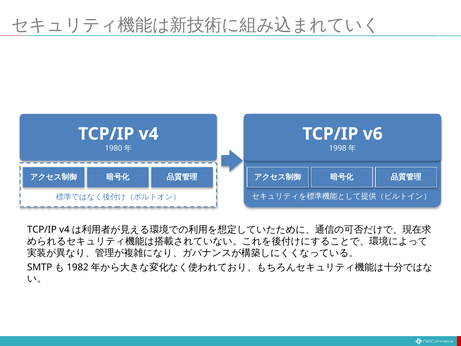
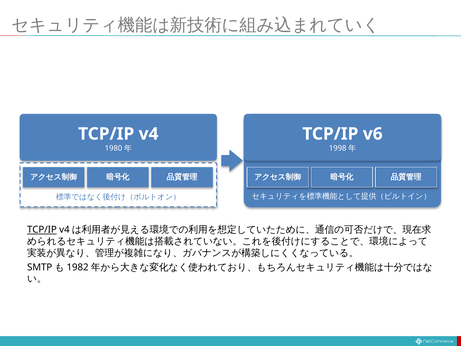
TCP/IP at (42, 230) underline: none -> present
